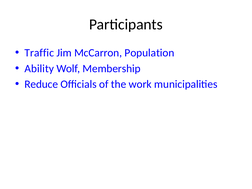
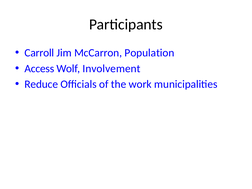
Traffic: Traffic -> Carroll
Ability: Ability -> Access
Membership: Membership -> Involvement
